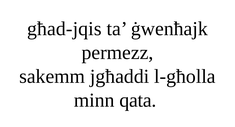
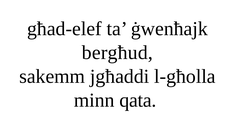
għad-jqis: għad-jqis -> għad-elef
permezz: permezz -> bergħud
